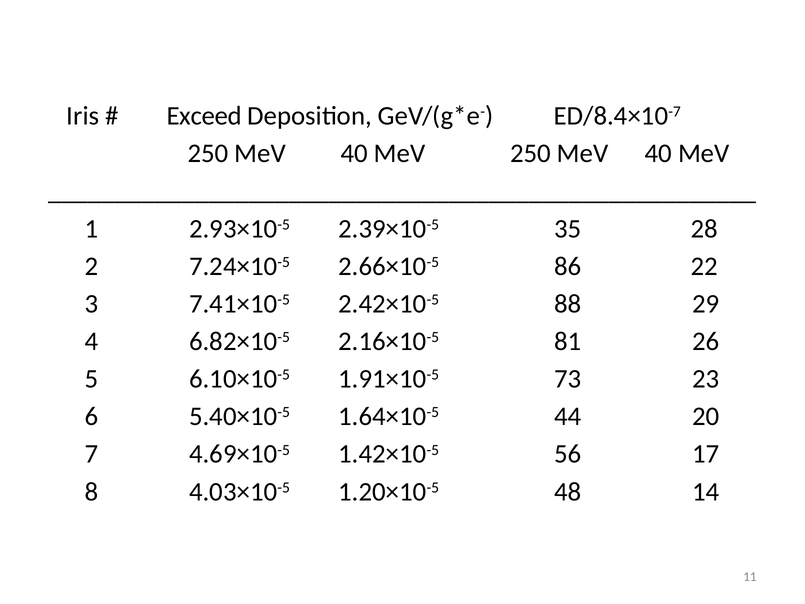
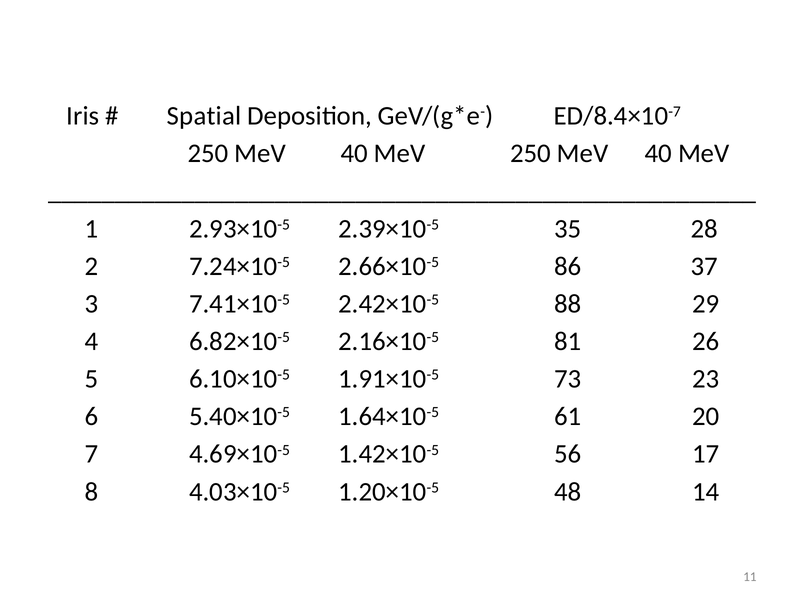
Exceed: Exceed -> Spatial
22: 22 -> 37
44: 44 -> 61
